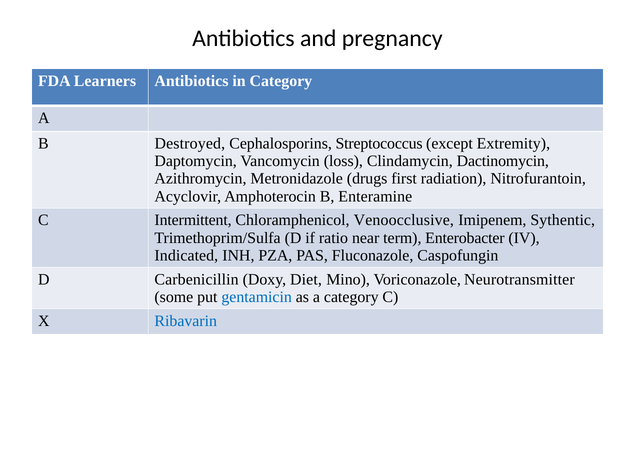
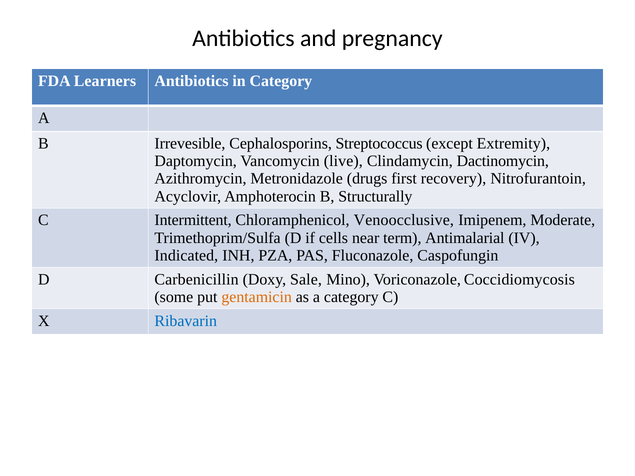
Destroyed: Destroyed -> Irrevesible
loss: loss -> live
radiation: radiation -> recovery
Enteramine: Enteramine -> Structurally
Sythentic: Sythentic -> Moderate
ratio: ratio -> cells
Enterobacter: Enterobacter -> Antimalarial
Diet: Diet -> Sale
Neurotransmitter: Neurotransmitter -> Coccidiomycosis
gentamicin colour: blue -> orange
